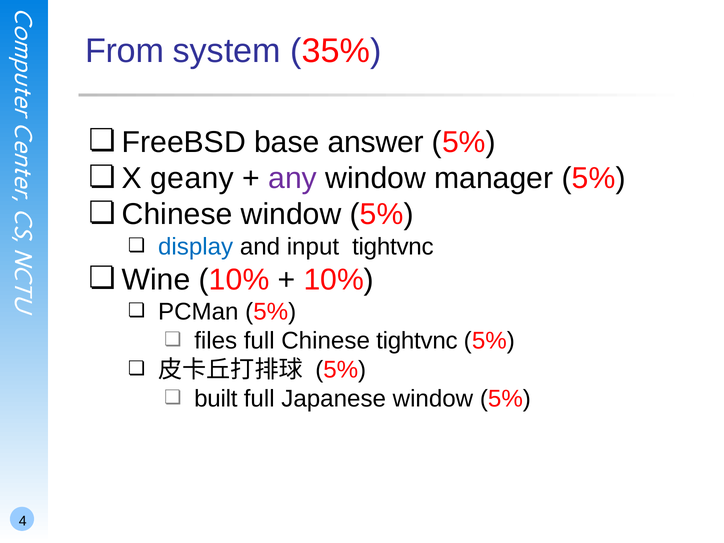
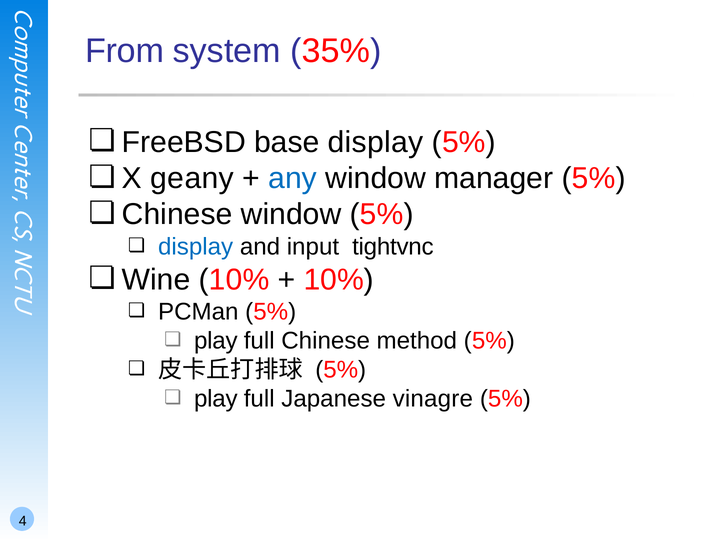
base answer: answer -> display
any colour: purple -> blue
files at (216, 341): files -> play
Chinese tightvnc: tightvnc -> method
built at (216, 399): built -> play
Japanese window: window -> vinagre
